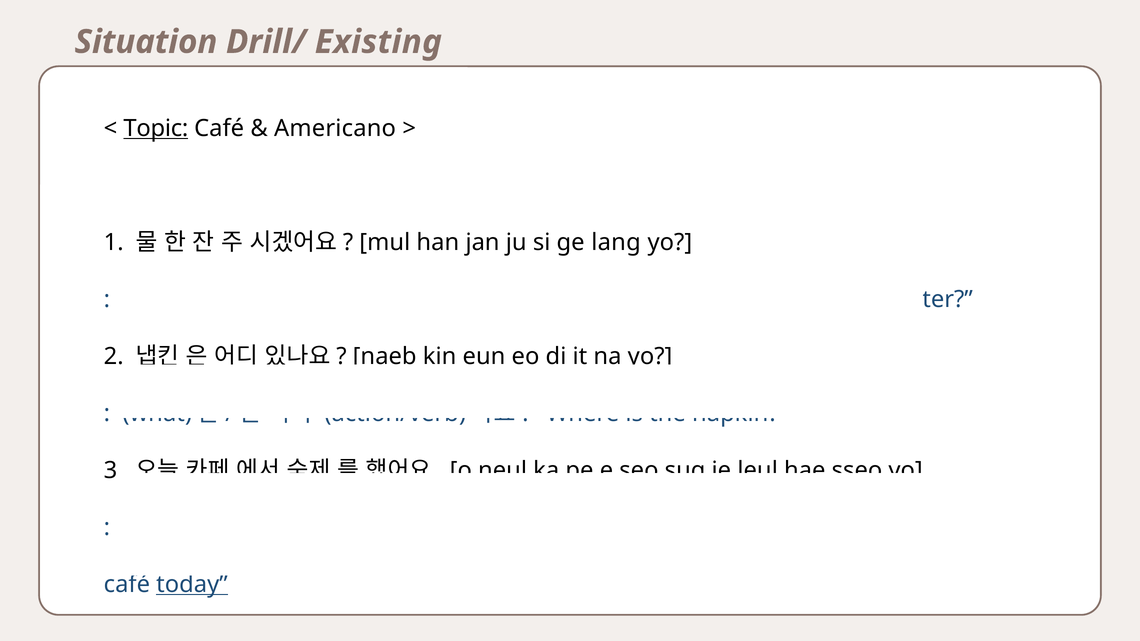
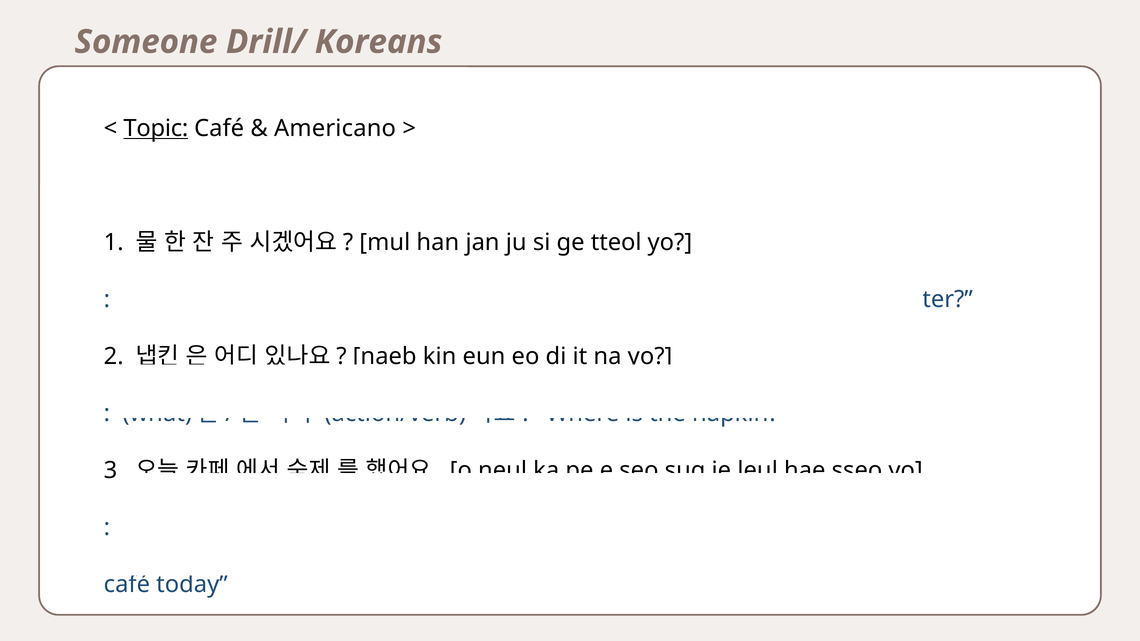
Situation: Situation -> Someone
Existing: Existing -> Koreans
lang: lang -> tteol
today underline: present -> none
